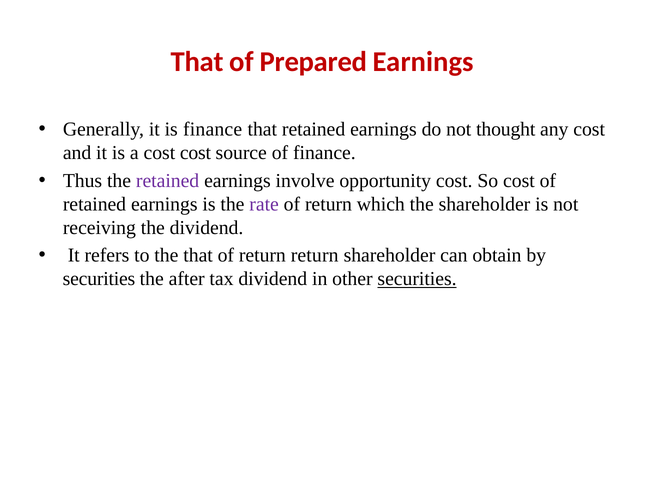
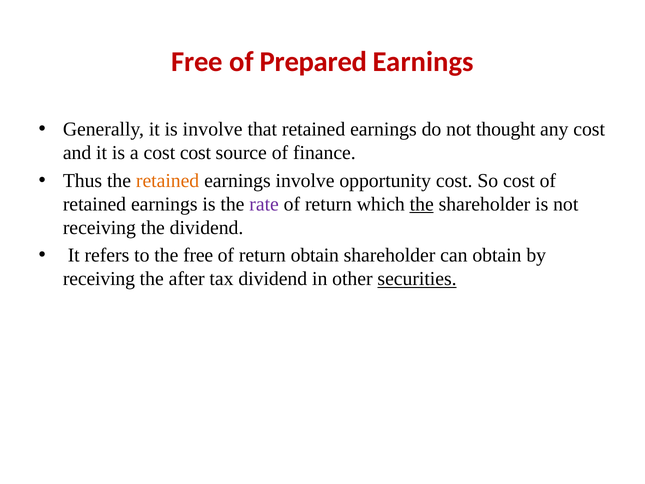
That at (197, 62): That -> Free
is finance: finance -> involve
retained at (168, 180) colour: purple -> orange
the at (422, 204) underline: none -> present
the that: that -> free
return return: return -> obtain
securities at (99, 279): securities -> receiving
